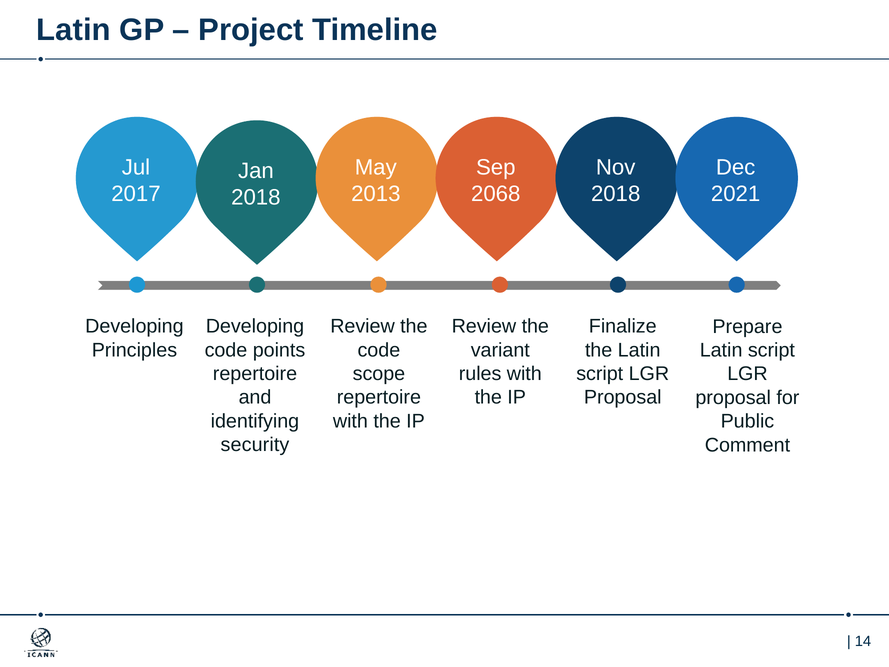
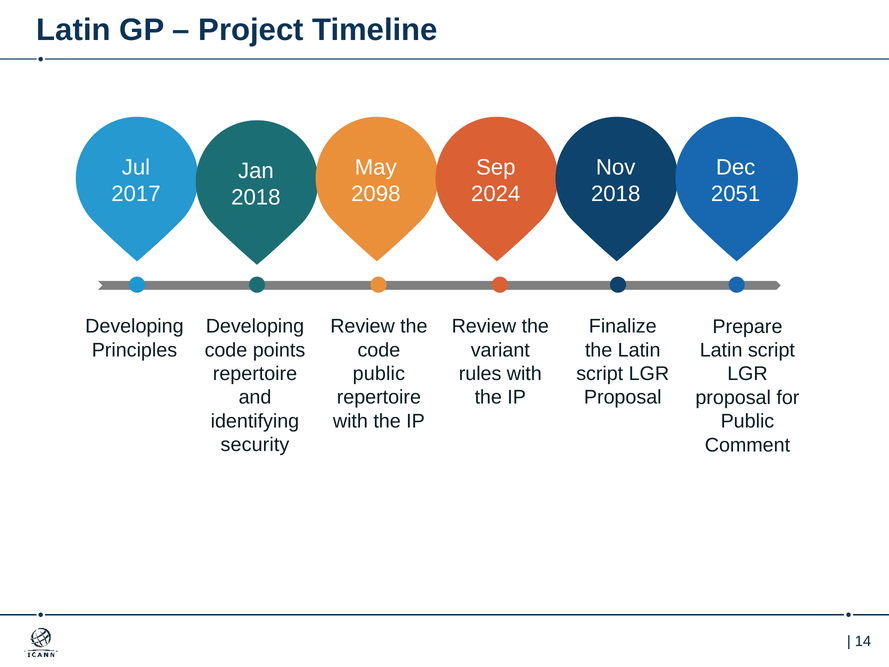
2013: 2013 -> 2098
2068: 2068 -> 2024
2021: 2021 -> 2051
scope at (379, 374): scope -> public
